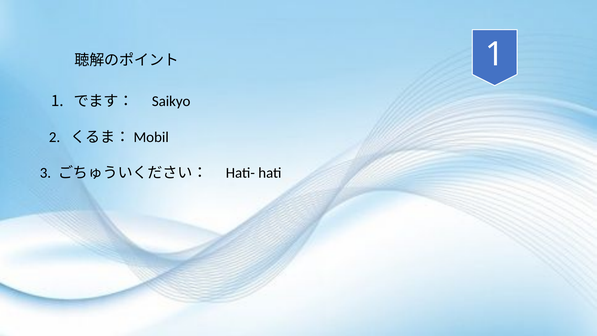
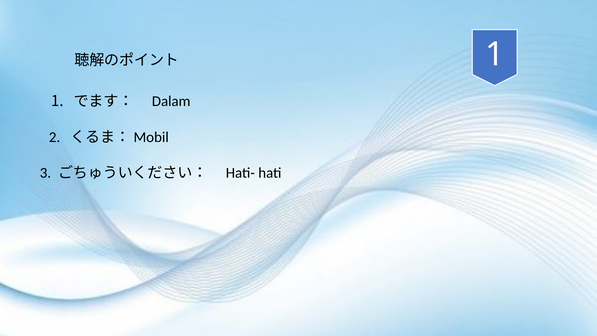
Saikyo: Saikyo -> Dalam
